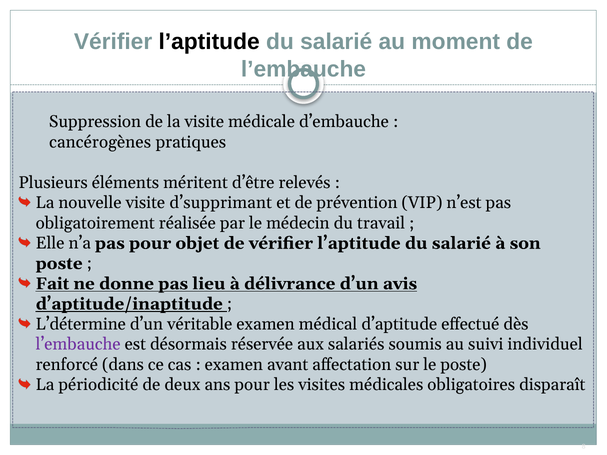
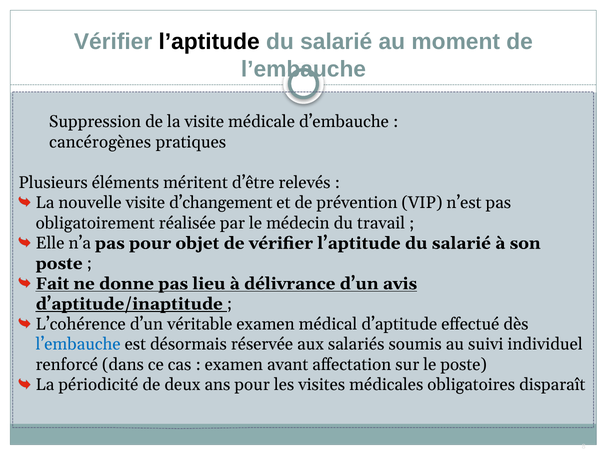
d’supprimant: d’supprimant -> d’changement
L’détermine: L’détermine -> L’cohérence
l’embauche at (78, 345) colour: purple -> blue
